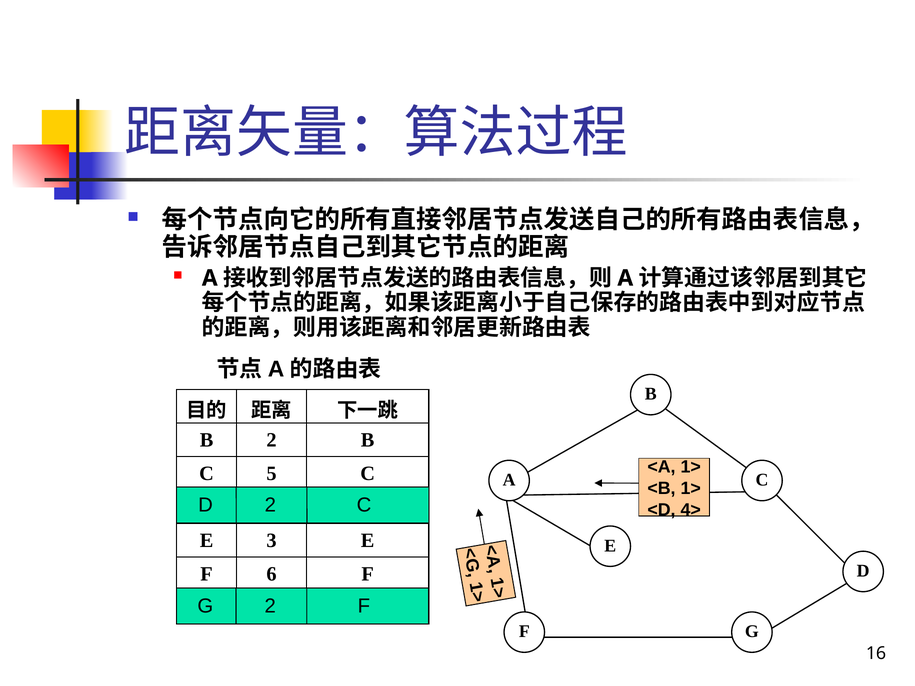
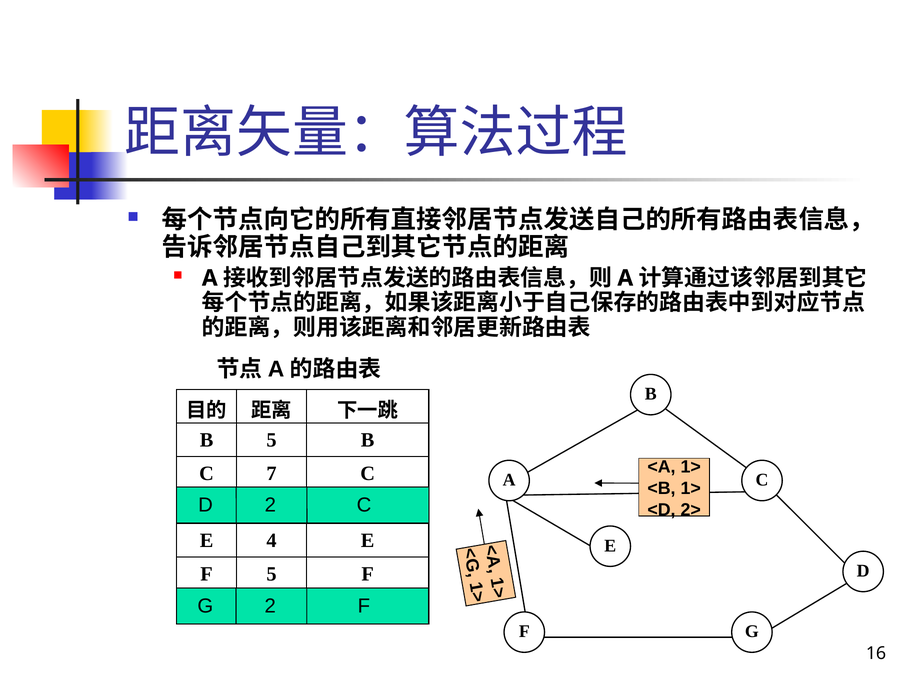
B 2: 2 -> 5
5: 5 -> 7
4>: 4> -> 2>
3: 3 -> 4
F 6: 6 -> 5
